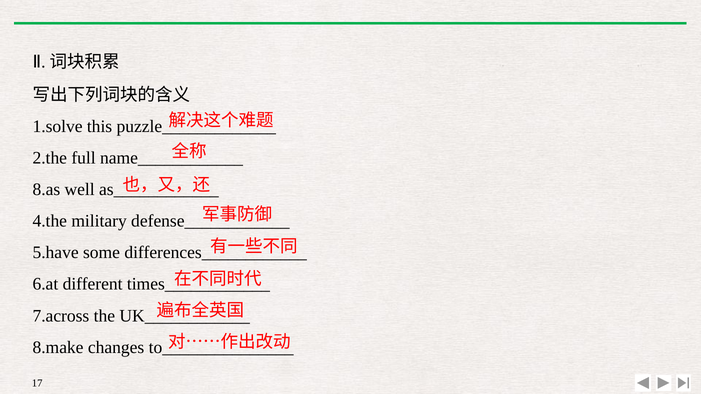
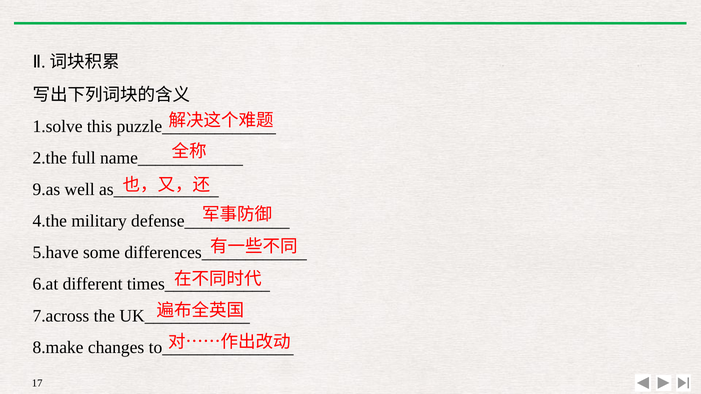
8.as: 8.as -> 9.as
